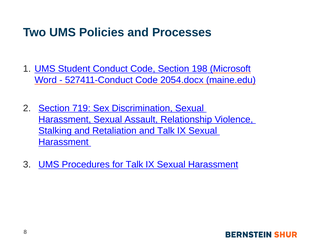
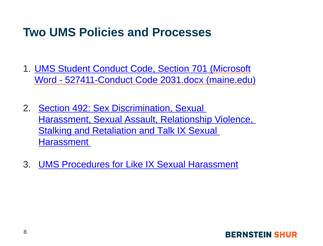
198: 198 -> 701
2054.docx: 2054.docx -> 2031.docx
719: 719 -> 492
for Talk: Talk -> Like
